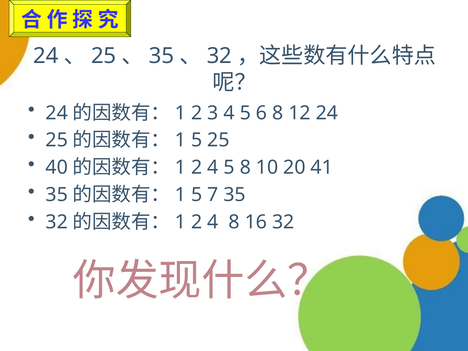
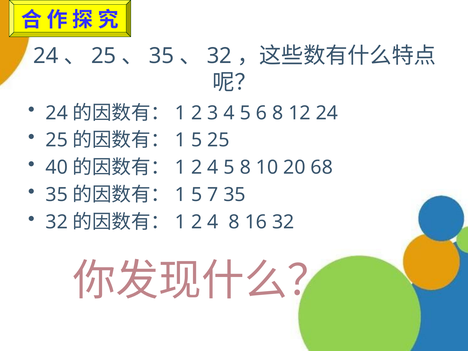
41: 41 -> 68
